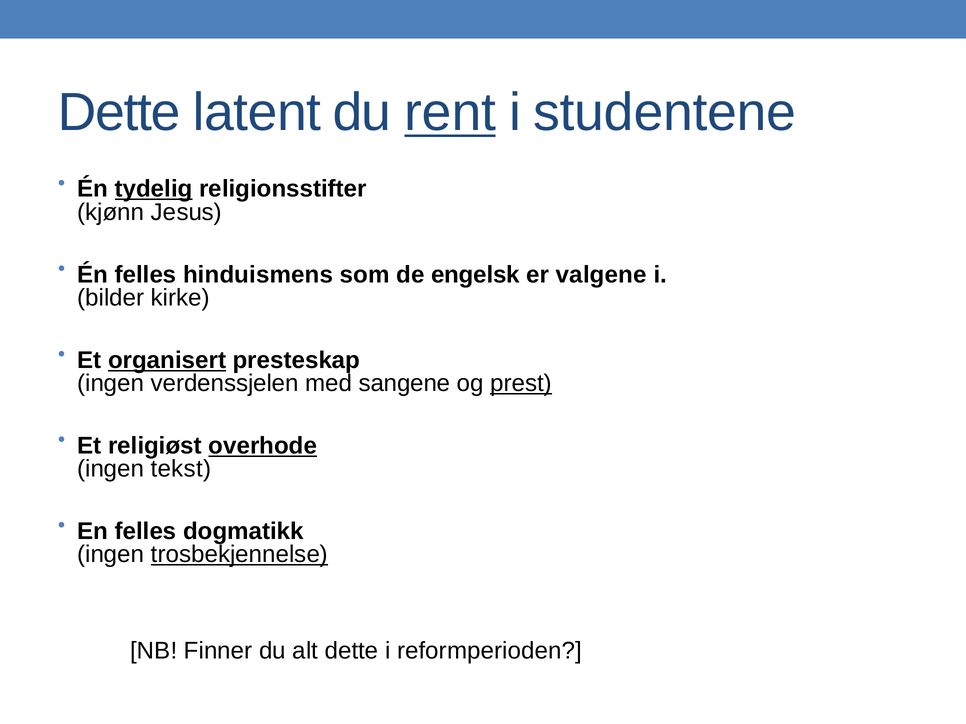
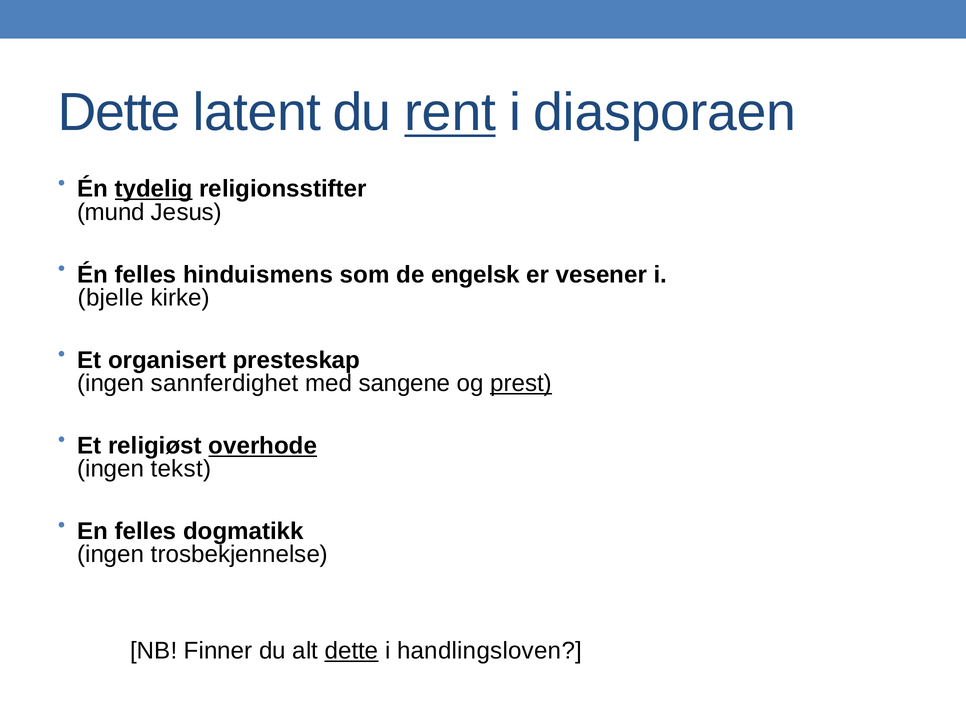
studentene: studentene -> diasporaen
kjønn: kjønn -> mund
valgene: valgene -> vesener
bilder: bilder -> bjelle
organisert underline: present -> none
verdenssjelen: verdenssjelen -> sannferdighet
trosbekjennelse underline: present -> none
dette at (352, 651) underline: none -> present
reformperioden: reformperioden -> handlingsloven
